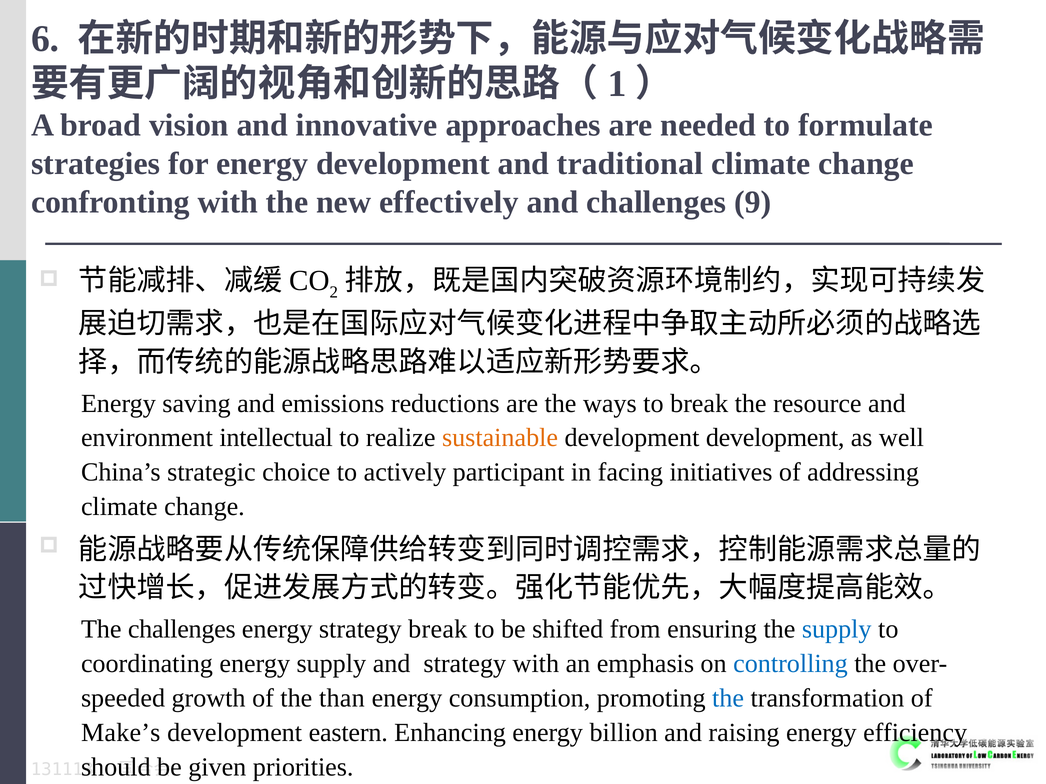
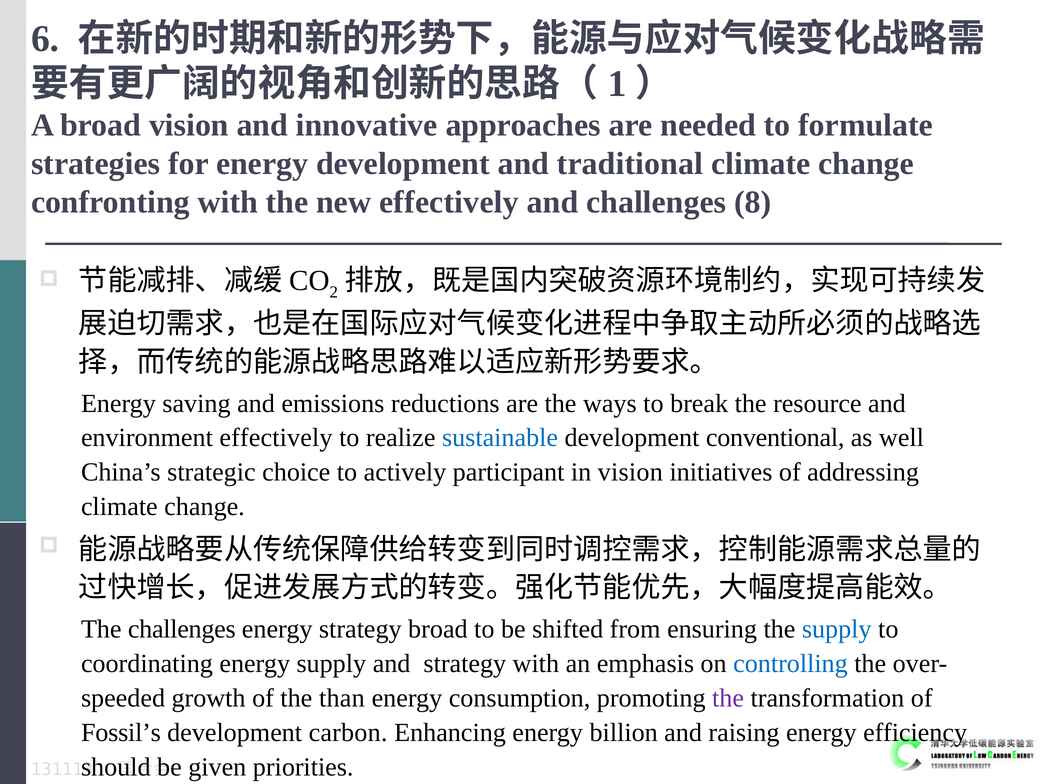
9: 9 -> 8
environment intellectual: intellectual -> effectively
sustainable colour: orange -> blue
development development: development -> conventional
in facing: facing -> vision
strategy break: break -> broad
the at (728, 698) colour: blue -> purple
Make’s: Make’s -> Fossil’s
eastern: eastern -> carbon
